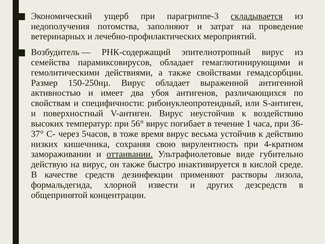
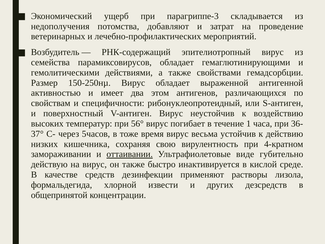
складывается underline: present -> none
заполняют: заполняют -> добавляют
убоя: убоя -> этом
